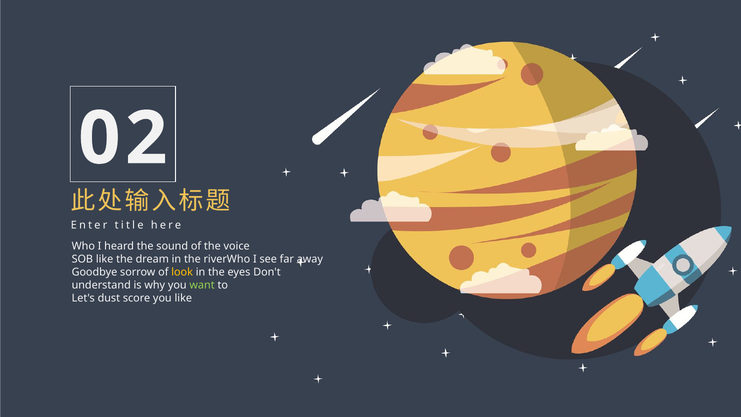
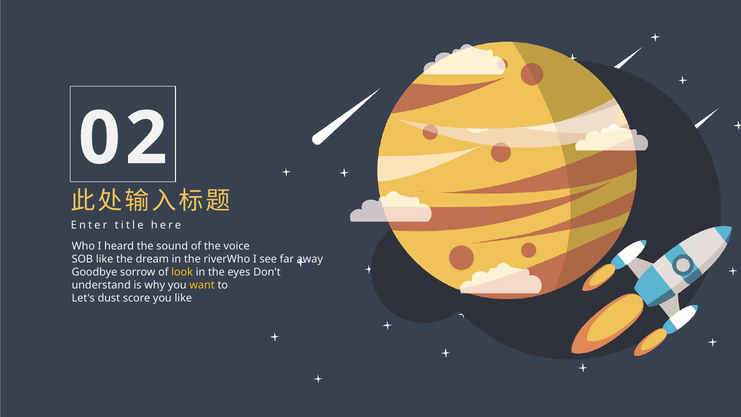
want colour: light green -> yellow
